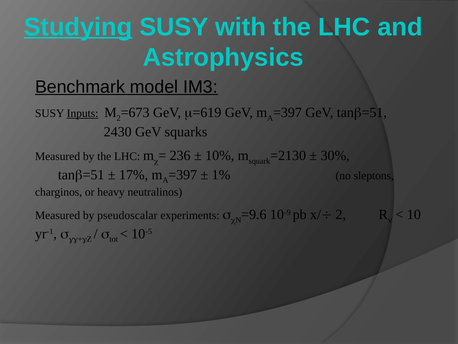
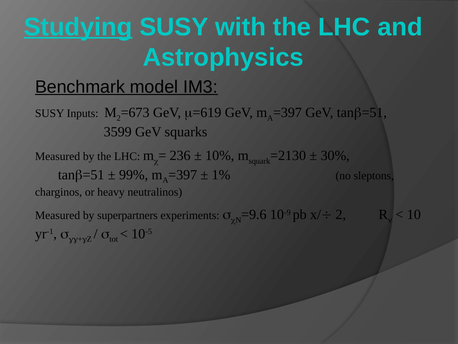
Inputs underline: present -> none
2430: 2430 -> 3599
17%: 17% -> 99%
pseudoscalar: pseudoscalar -> superpartners
